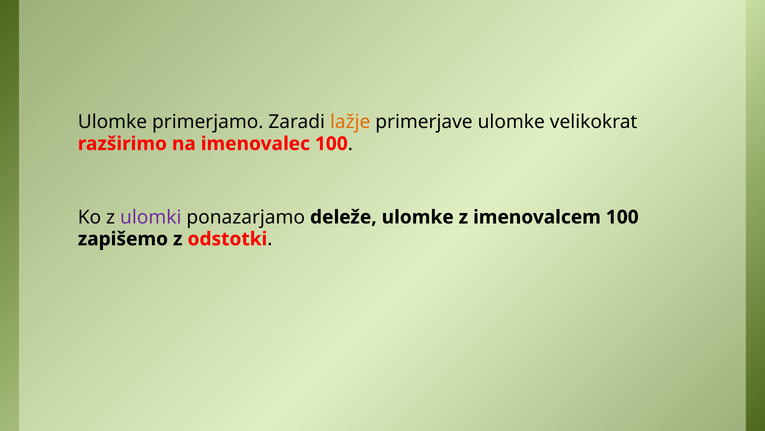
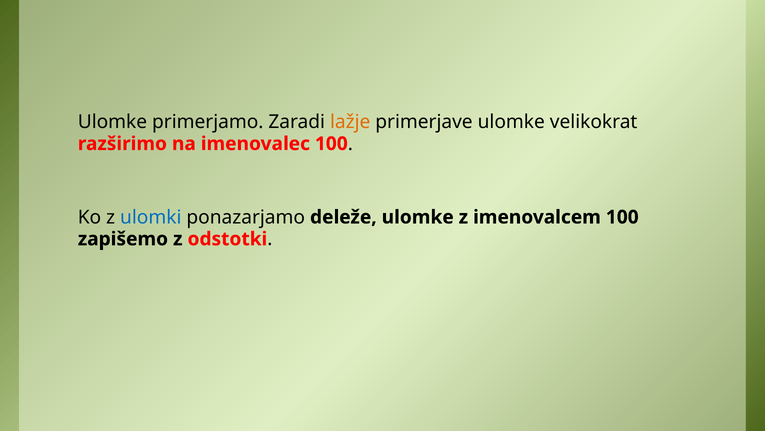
ulomki colour: purple -> blue
